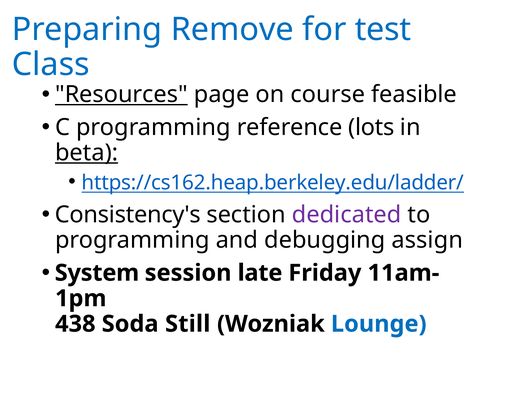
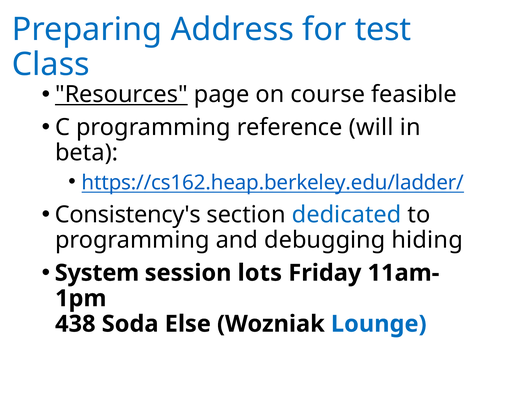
Remove: Remove -> Address
lots: lots -> will
beta underline: present -> none
dedicated colour: purple -> blue
assign: assign -> hiding
late: late -> lots
Still: Still -> Else
